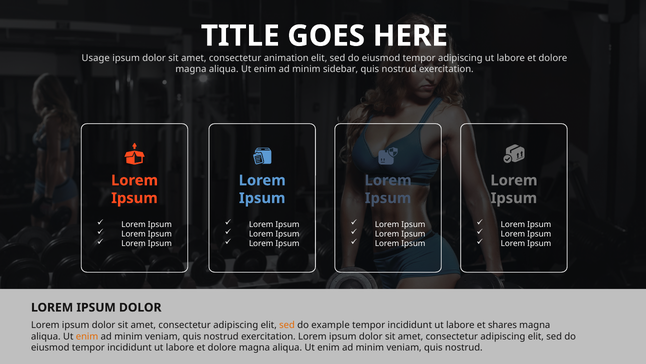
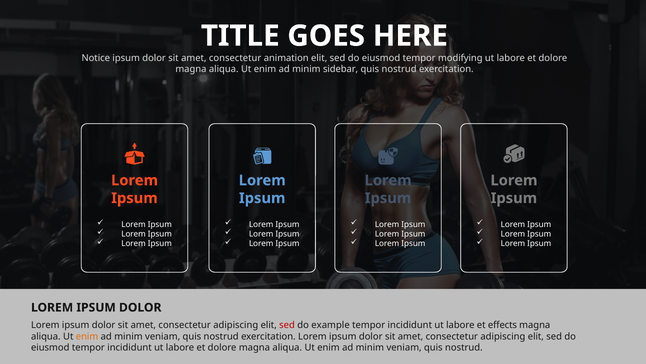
Usage: Usage -> Notice
adipiscing at (460, 58): adipiscing -> modifying
sed at (287, 325) colour: orange -> red
shares: shares -> effects
